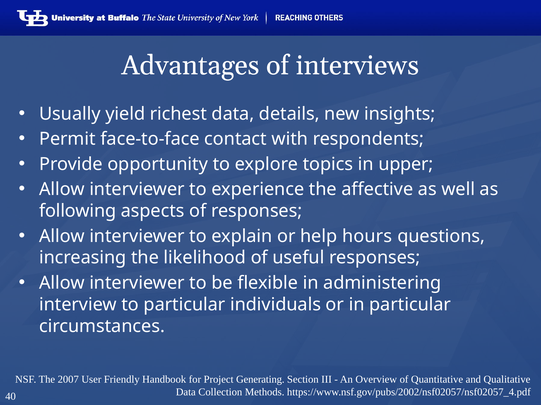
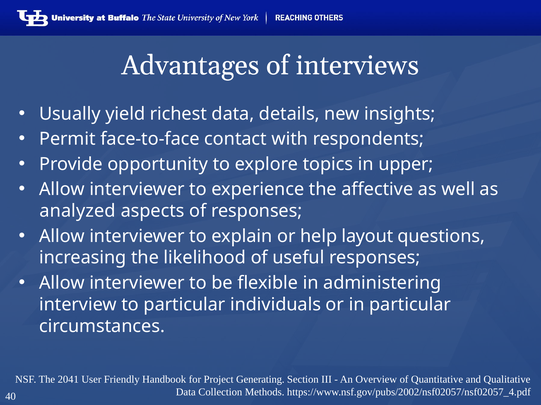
following: following -> analyzed
hours: hours -> layout
2007: 2007 -> 2041
